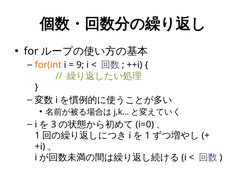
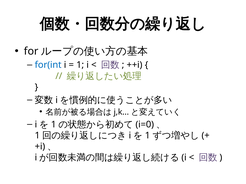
for(int colour: orange -> blue
9 at (80, 65): 9 -> 1
3 at (54, 125): 3 -> 1
